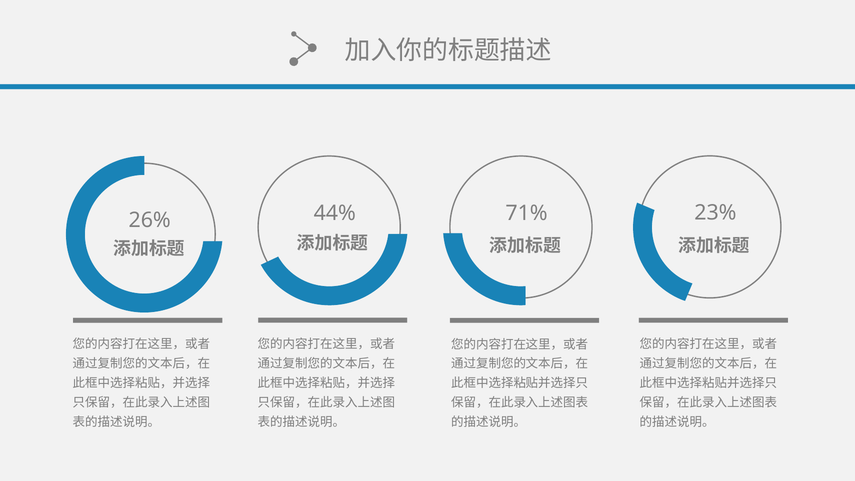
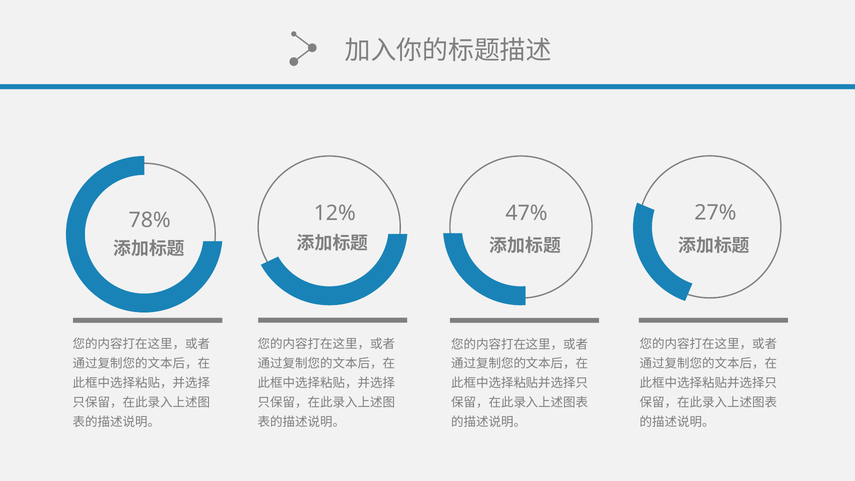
23%: 23% -> 27%
44%: 44% -> 12%
71%: 71% -> 47%
26%: 26% -> 78%
